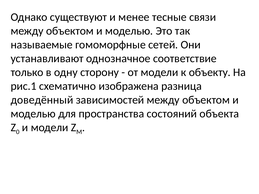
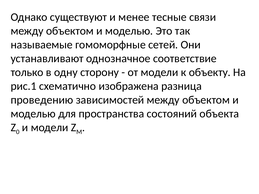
доведённый: доведённый -> проведению
